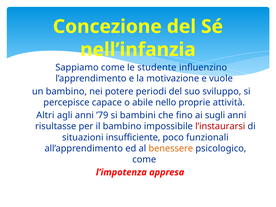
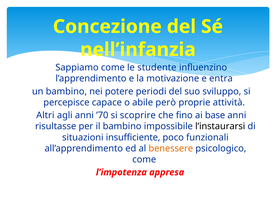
vuole: vuole -> entra
nello: nello -> però
’79: ’79 -> ’70
bambini: bambini -> scoprire
sugli: sugli -> base
l’instaurarsi colour: red -> black
